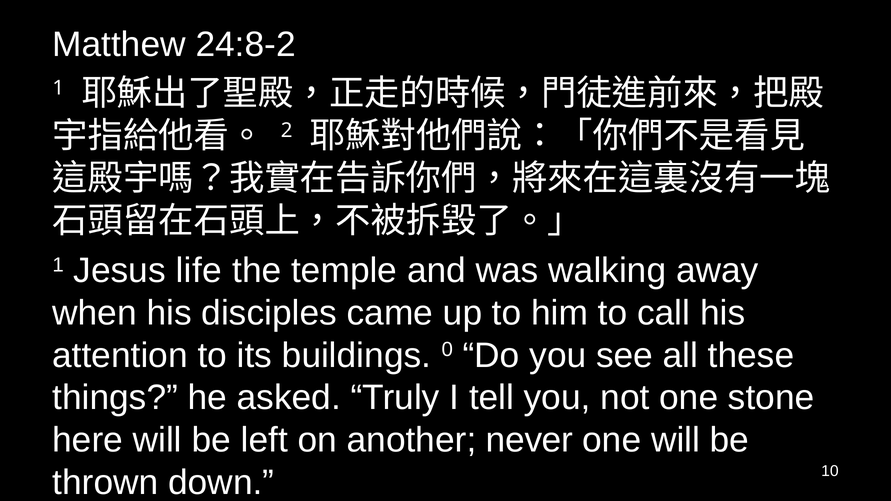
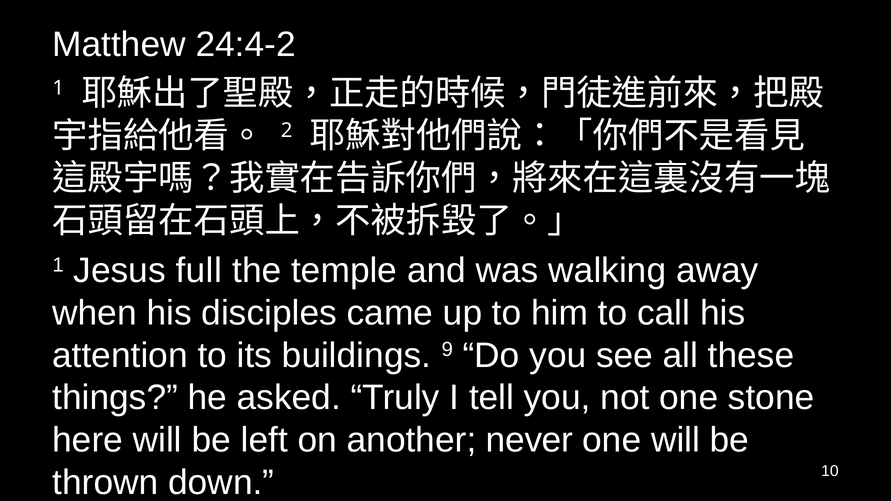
24:8-2: 24:8-2 -> 24:4-2
life: life -> full
0: 0 -> 9
